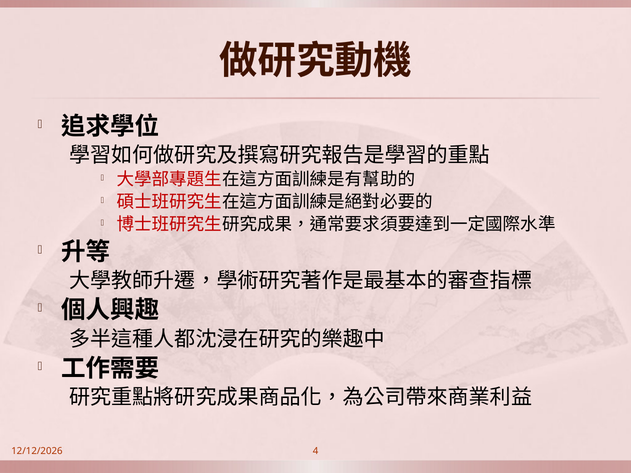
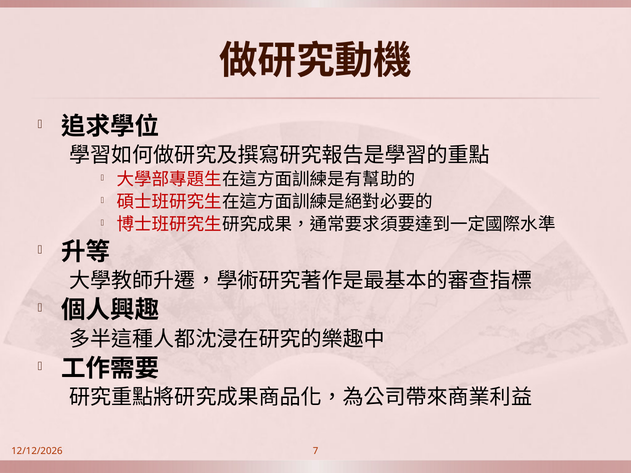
4: 4 -> 7
